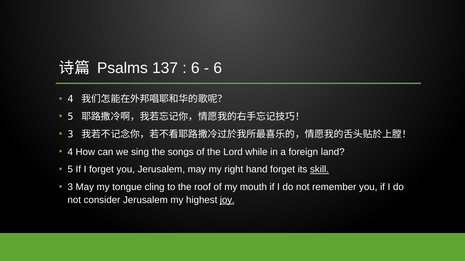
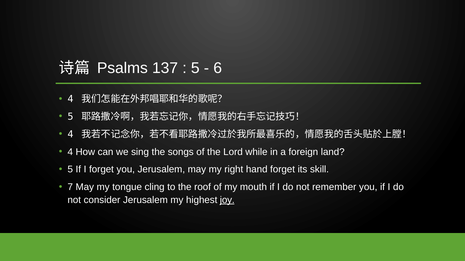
6 at (195, 68): 6 -> 5
3 at (70, 135): 3 -> 4
skill underline: present -> none
3 at (70, 187): 3 -> 7
